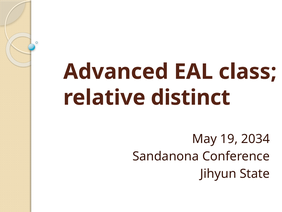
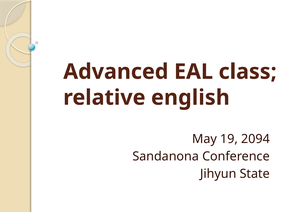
distinct: distinct -> english
2034: 2034 -> 2094
